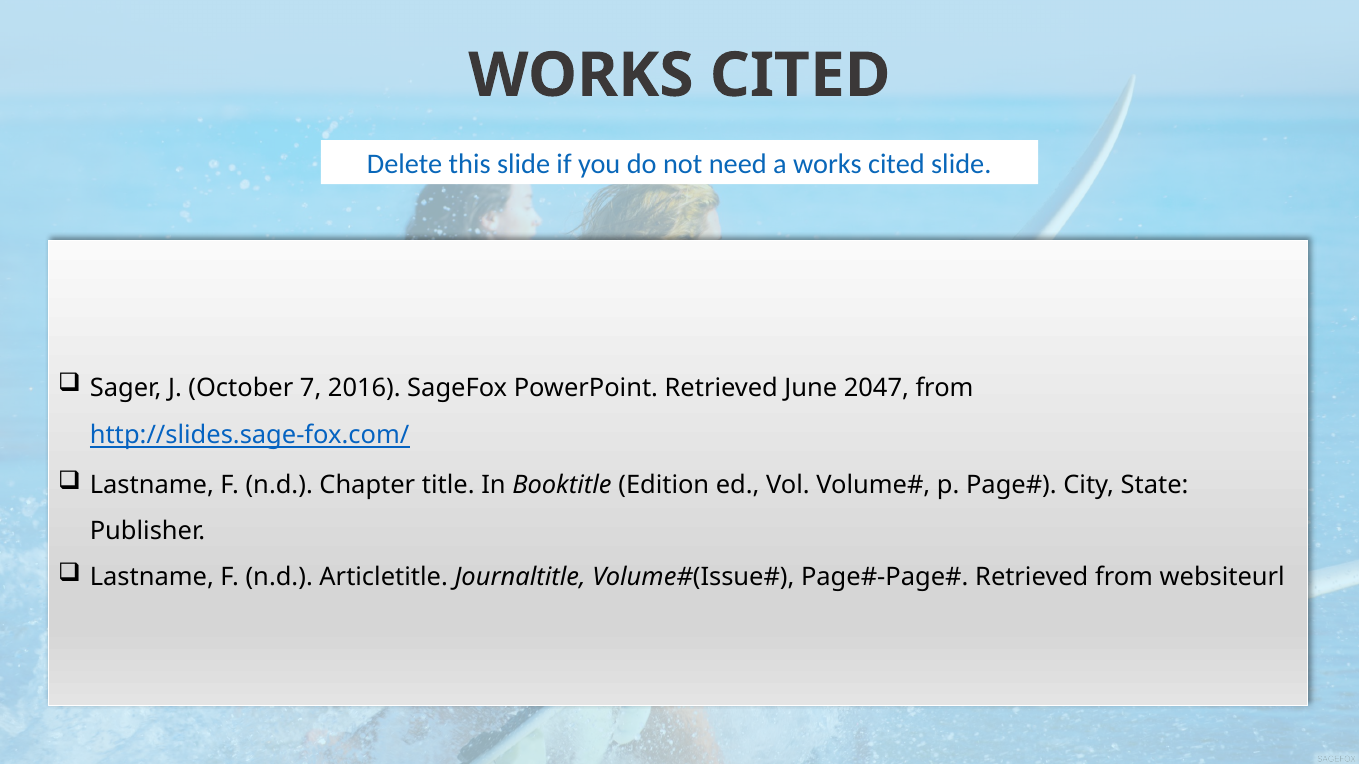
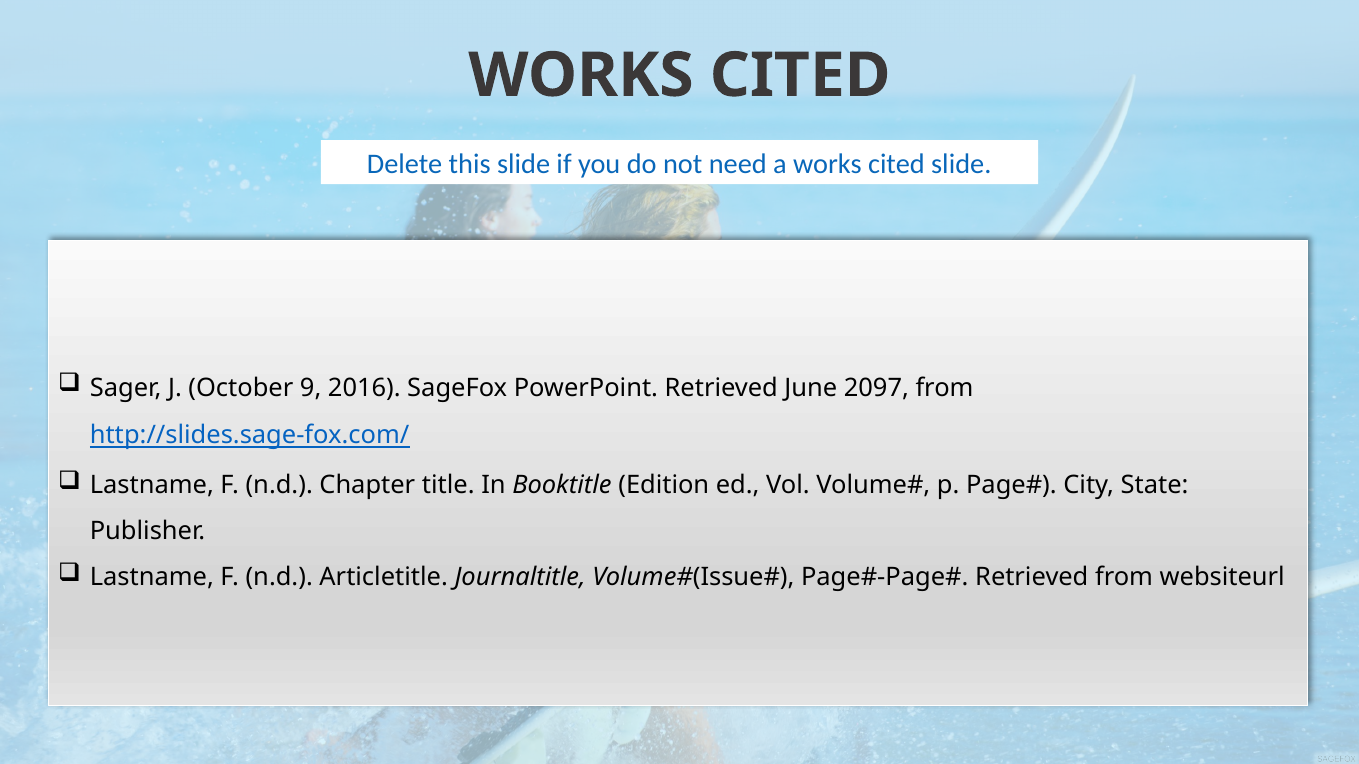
7: 7 -> 9
2047: 2047 -> 2097
